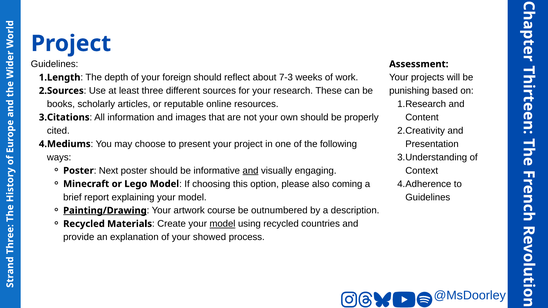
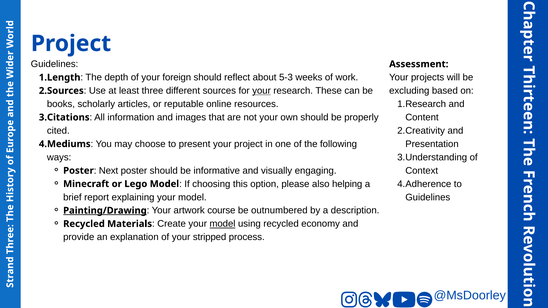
7-3: 7-3 -> 5-3
punishing: punishing -> excluding
your at (262, 91) underline: none -> present
and at (250, 171) underline: present -> none
coming: coming -> helping
countries: countries -> economy
showed: showed -> stripped
